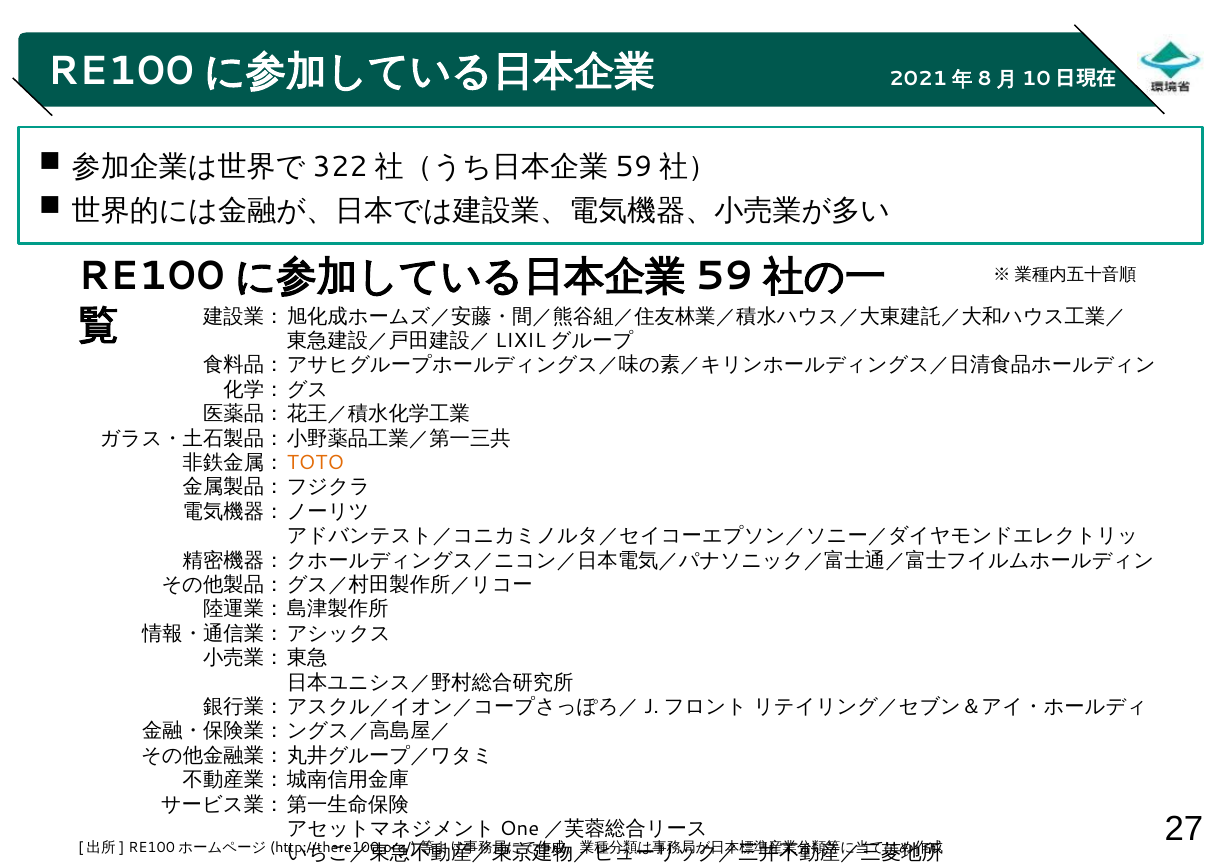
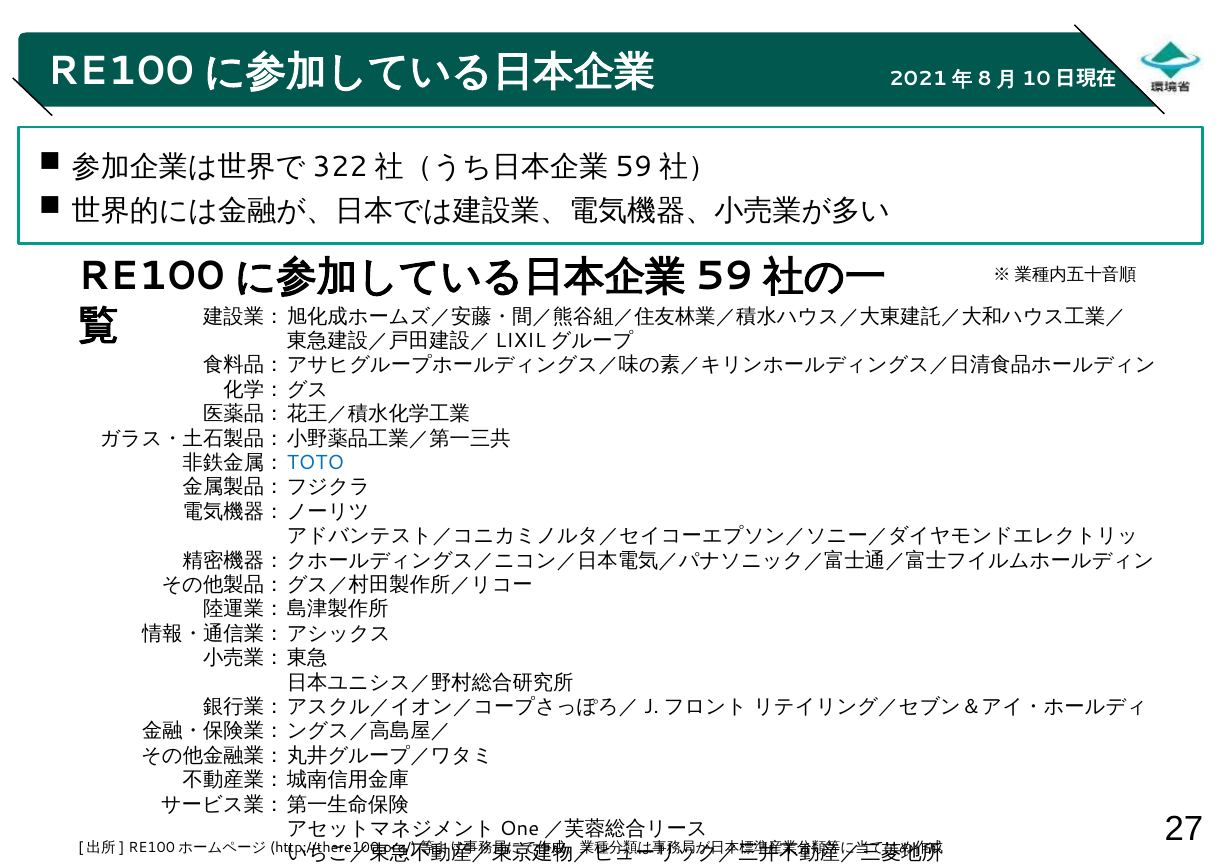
TOTO colour: orange -> blue
